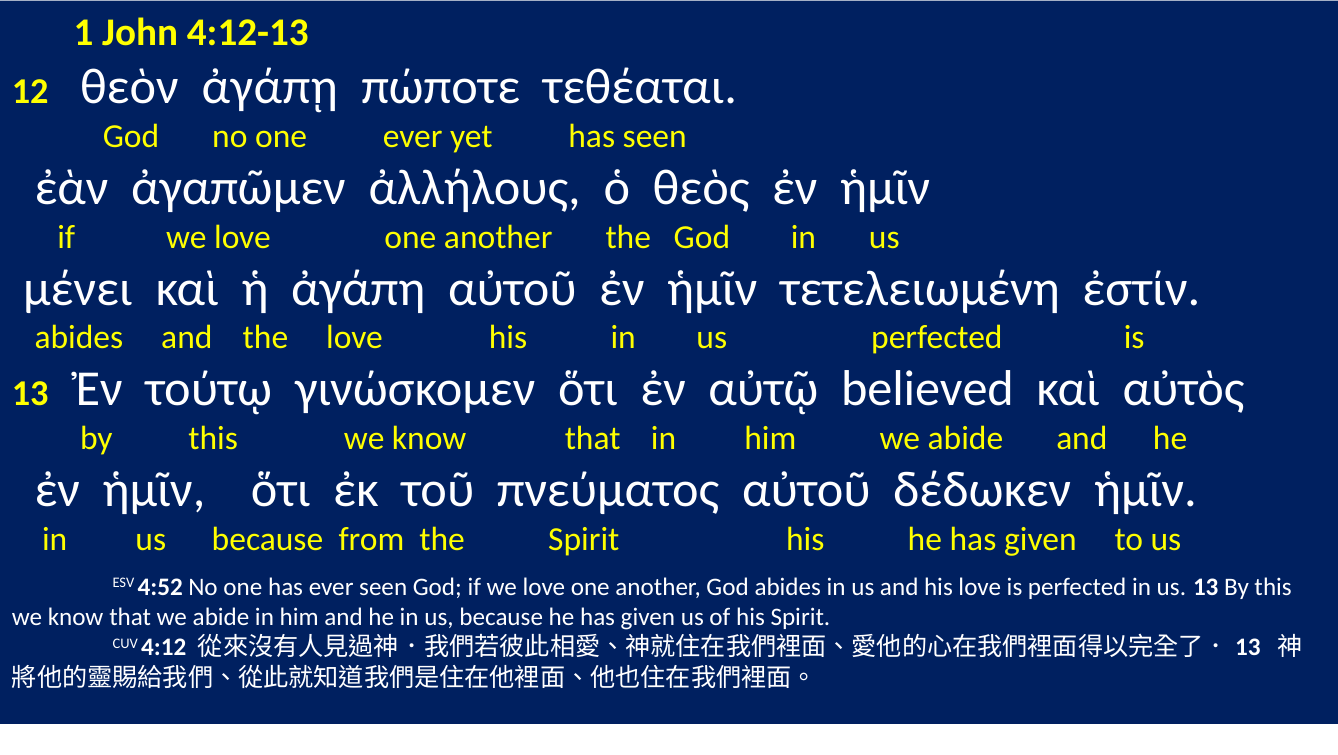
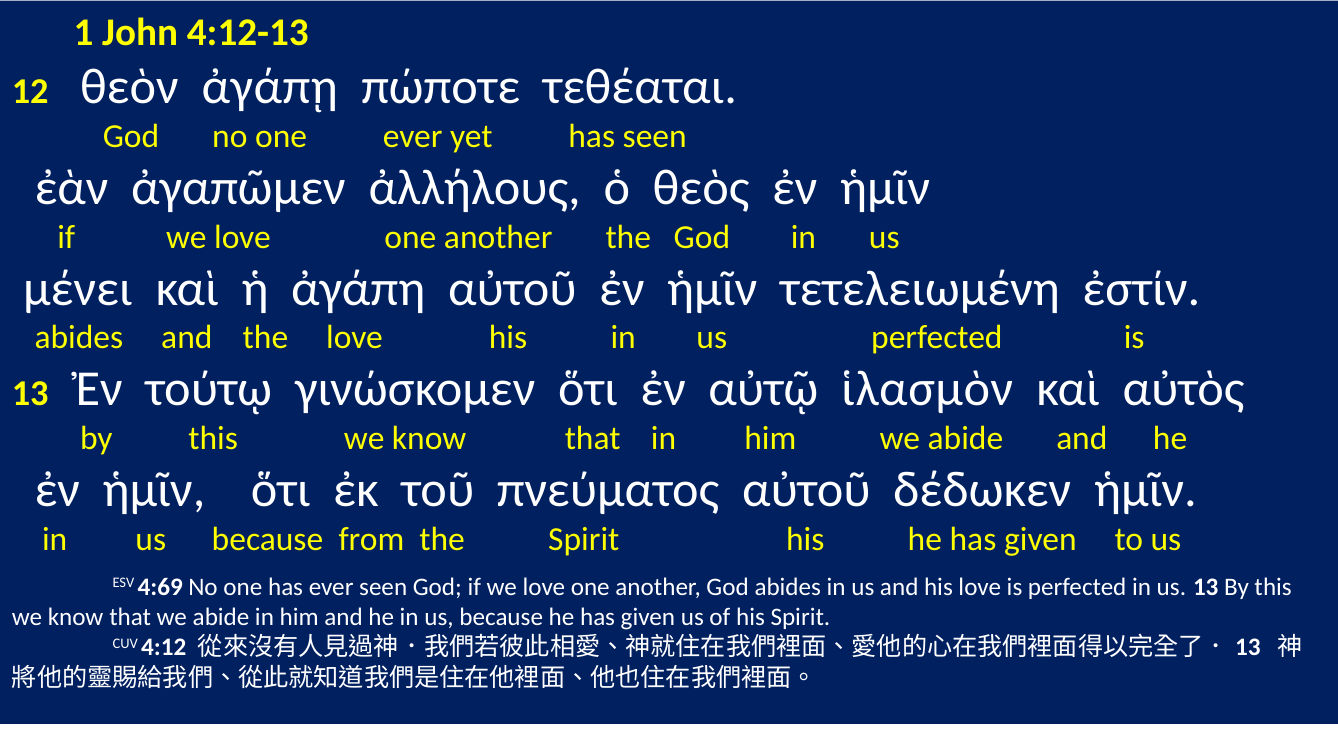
believed: believed -> ἱλασμὸν
4:52: 4:52 -> 4:69
